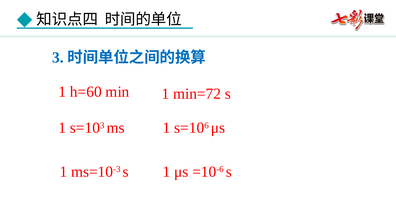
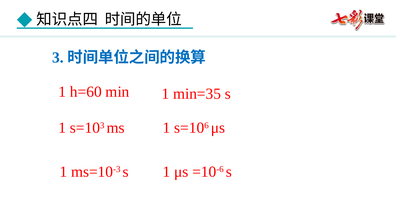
min=72: min=72 -> min=35
